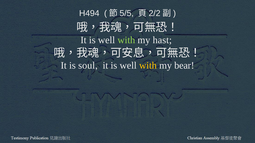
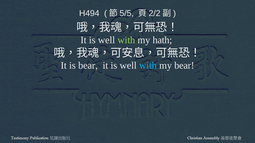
hast: hast -> hath
is soul: soul -> bear
with at (148, 66) colour: yellow -> light blue
